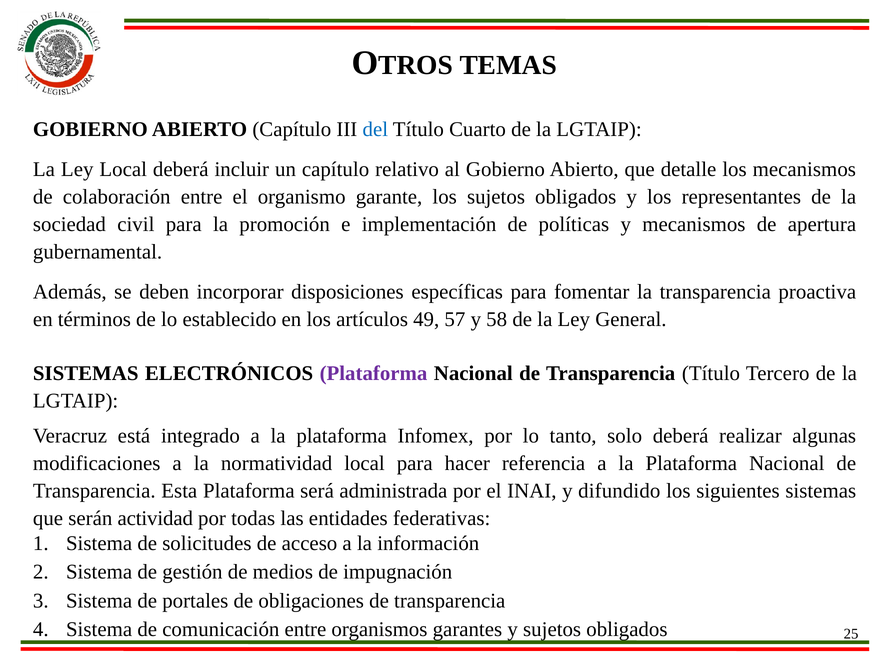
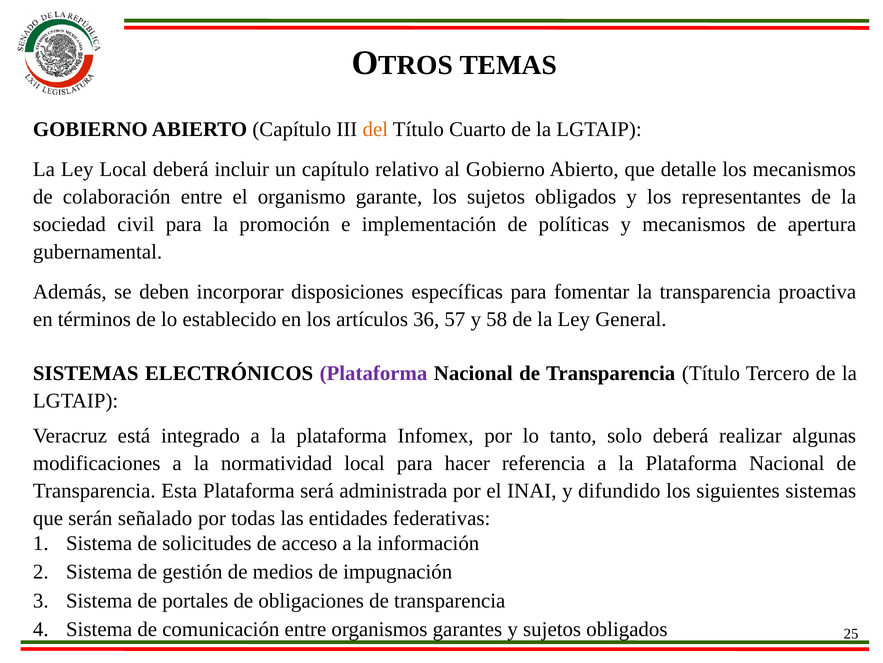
del colour: blue -> orange
49: 49 -> 36
actividad: actividad -> señalado
